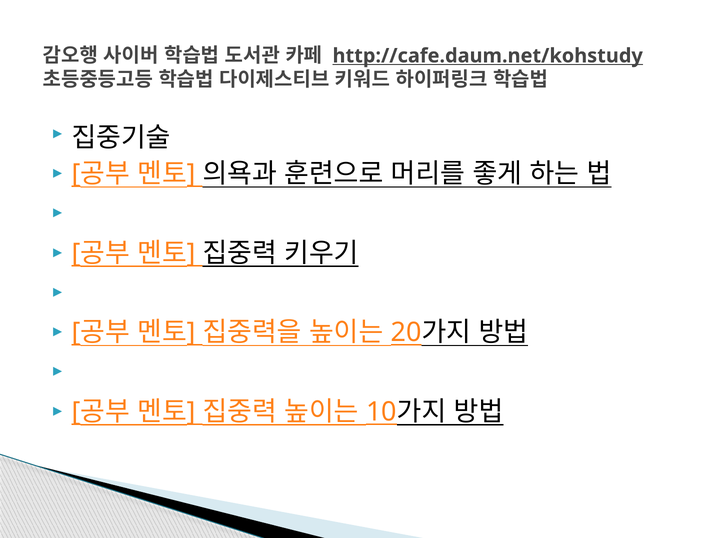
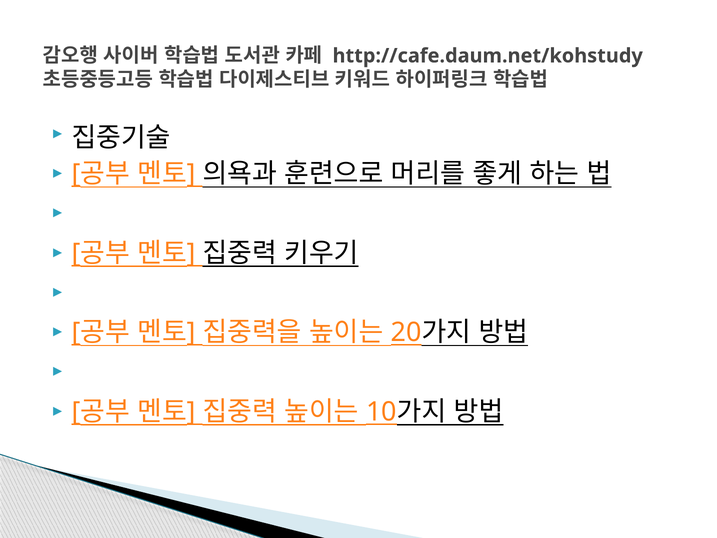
http://cafe.daum.net/kohstudy underline: present -> none
